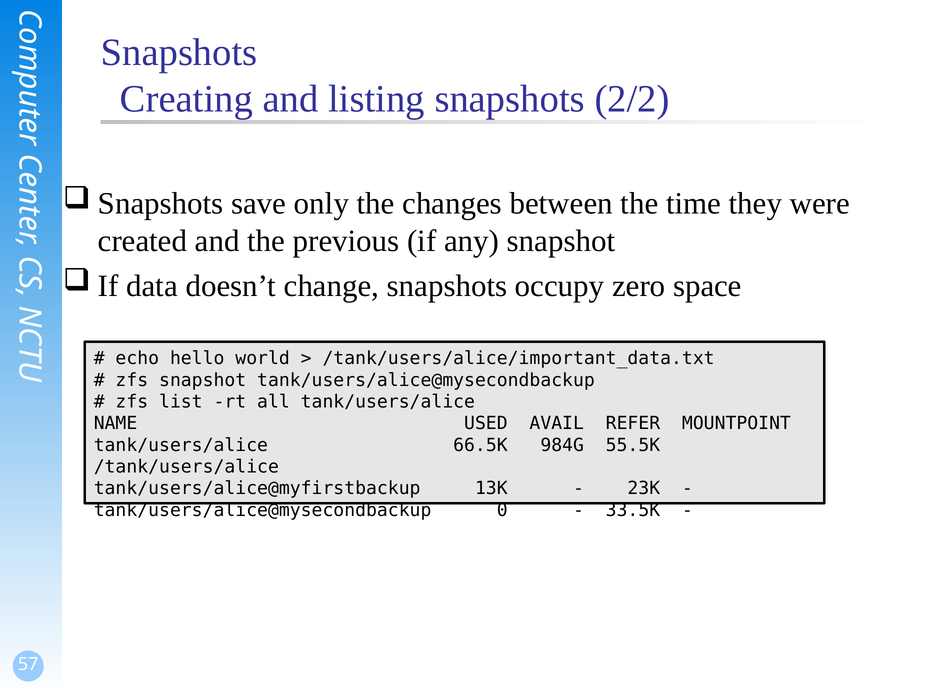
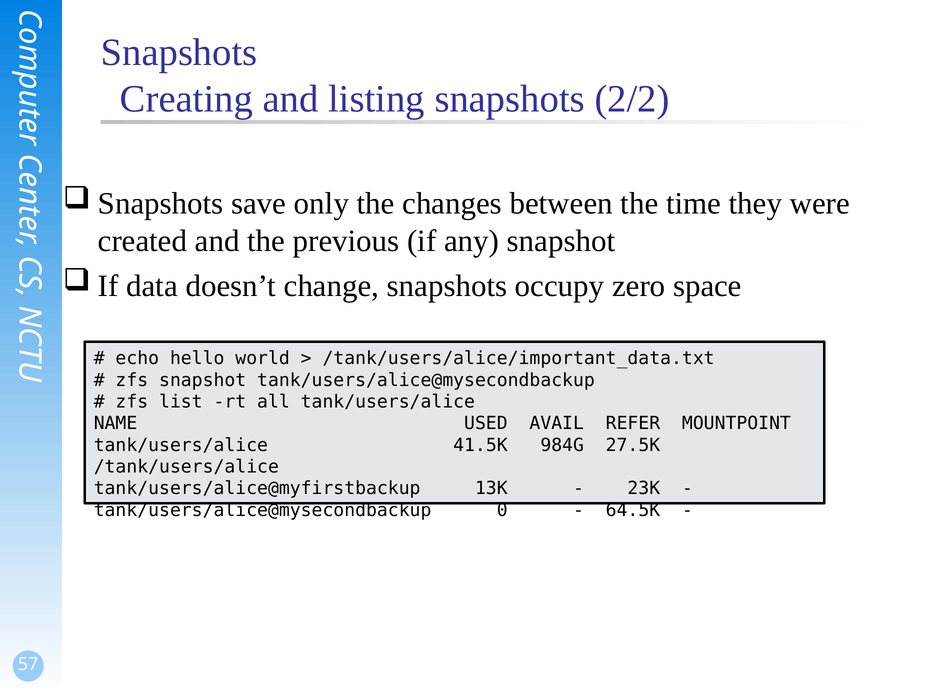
66.5K: 66.5K -> 41.5K
55.5K: 55.5K -> 27.5K
33.5K: 33.5K -> 64.5K
